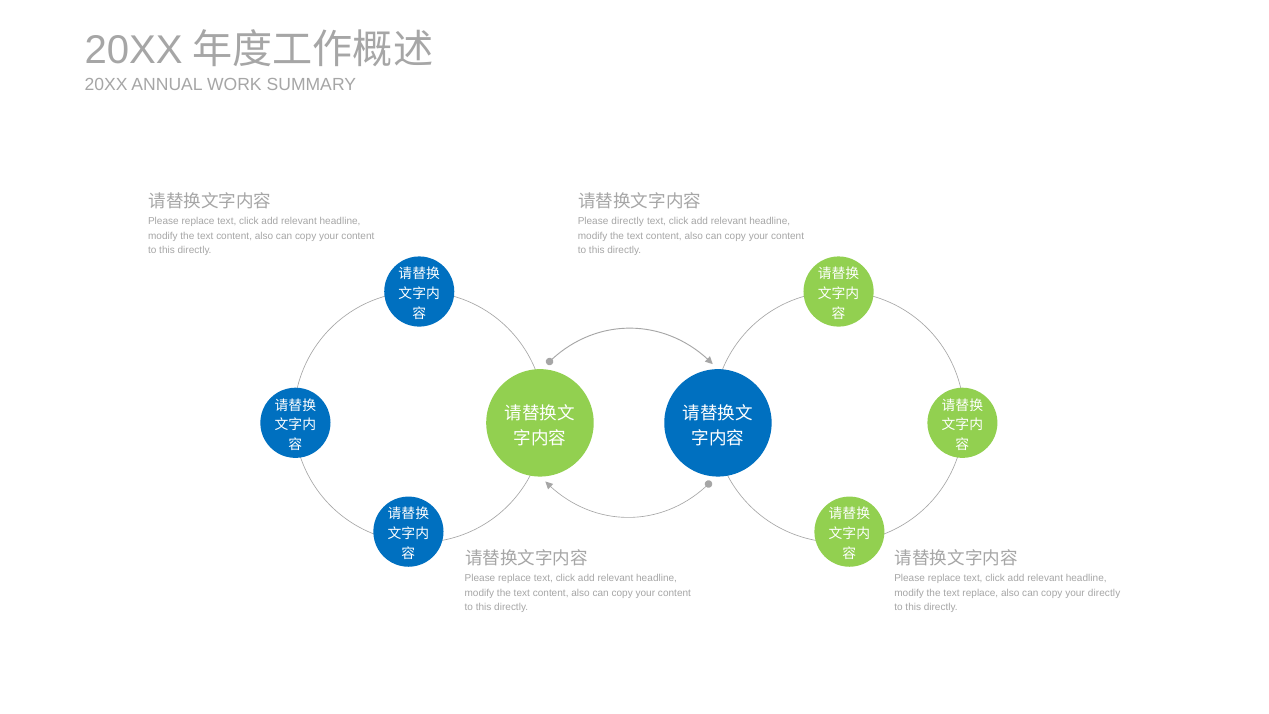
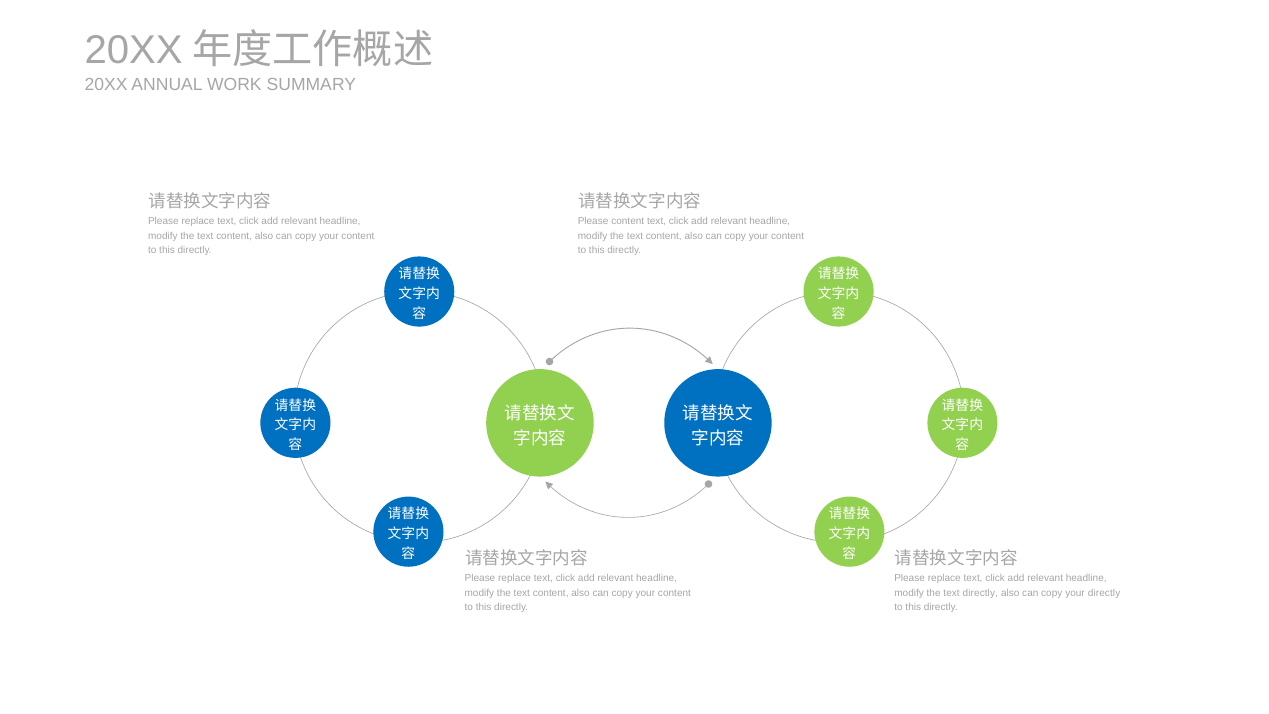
Please directly: directly -> content
text replace: replace -> directly
